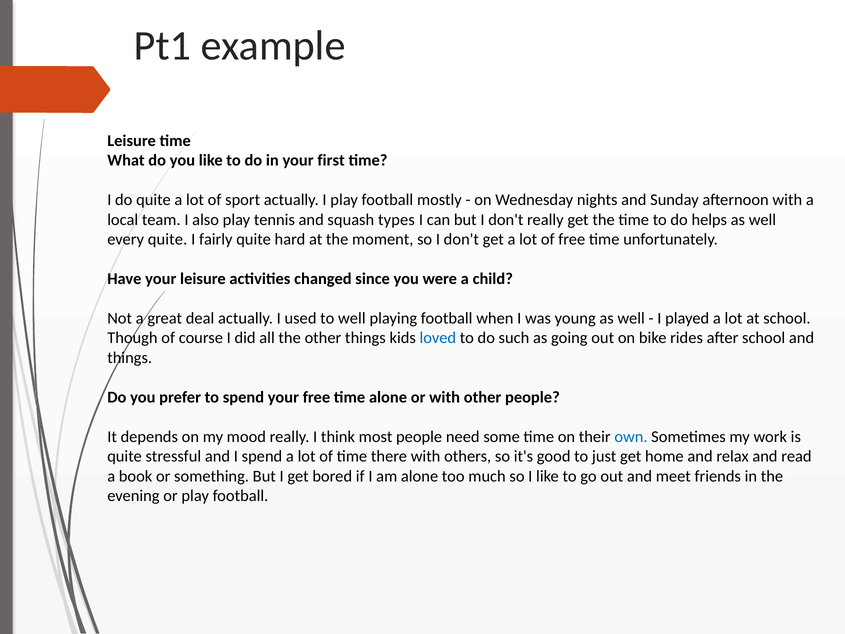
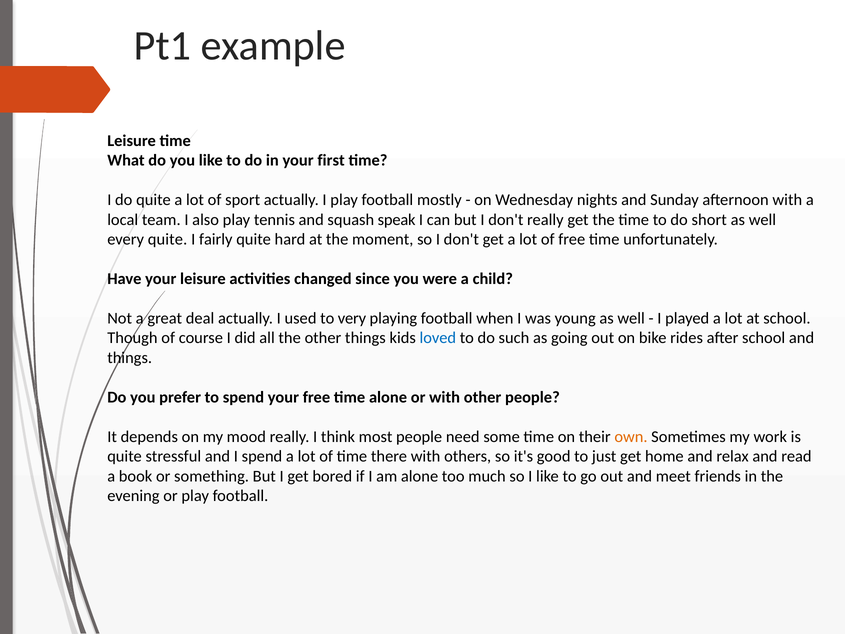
types: types -> speak
helps: helps -> short
to well: well -> very
own colour: blue -> orange
